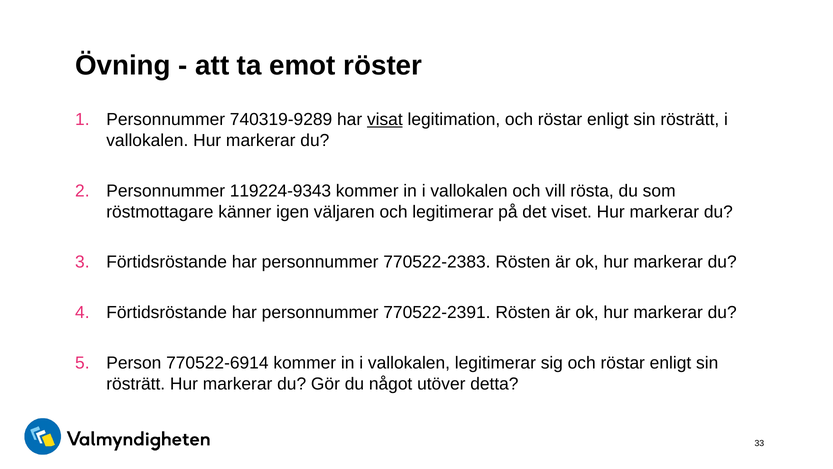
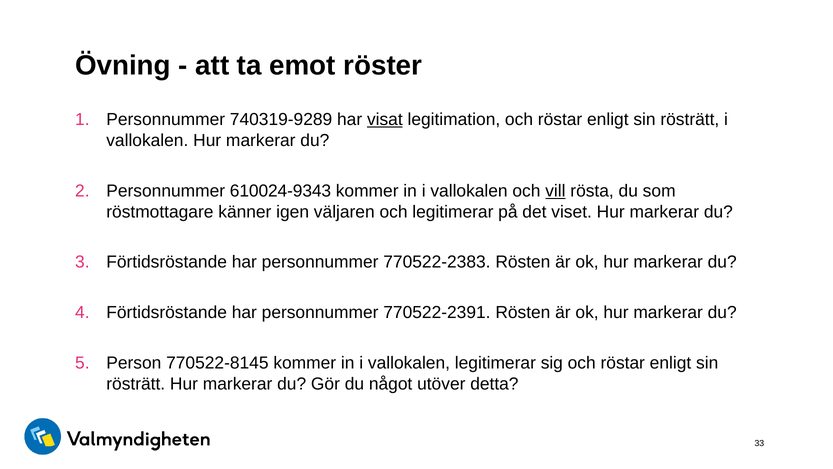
119224-9343: 119224-9343 -> 610024-9343
vill underline: none -> present
770522-6914: 770522-6914 -> 770522-8145
